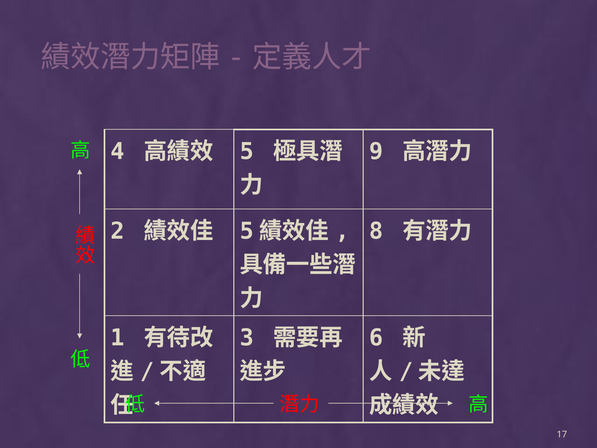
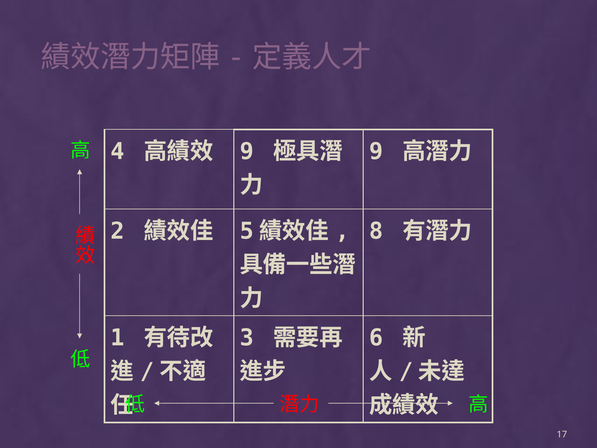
5 at (247, 152): 5 -> 9
